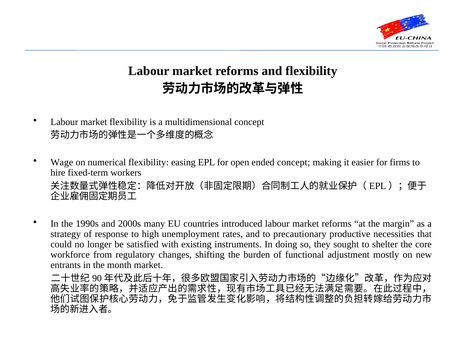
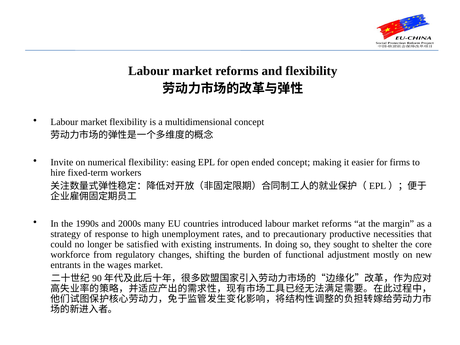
Wage: Wage -> Invite
month: month -> wages
